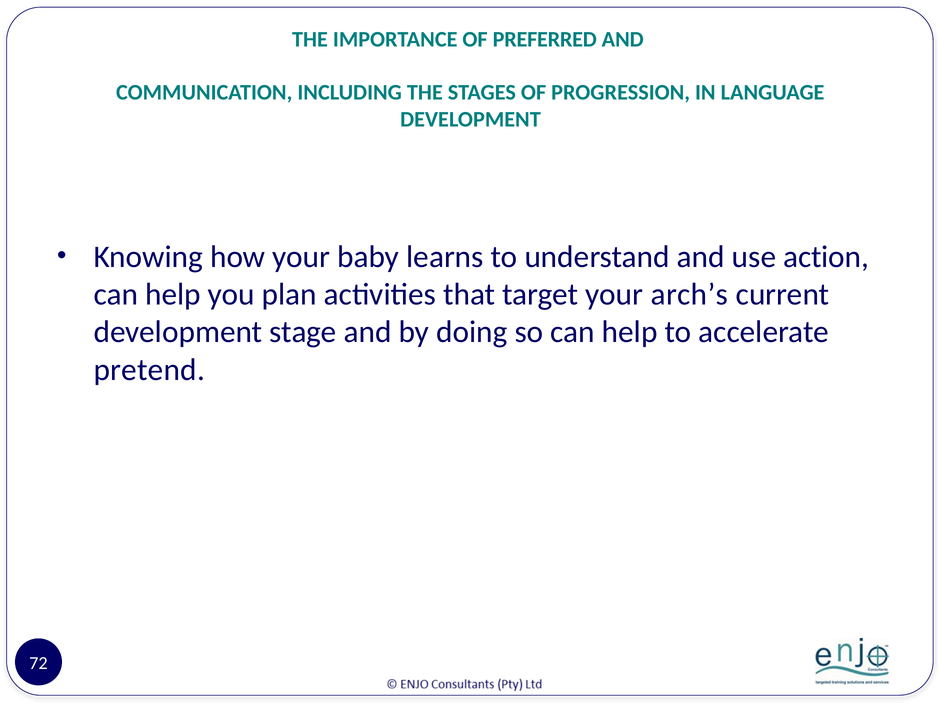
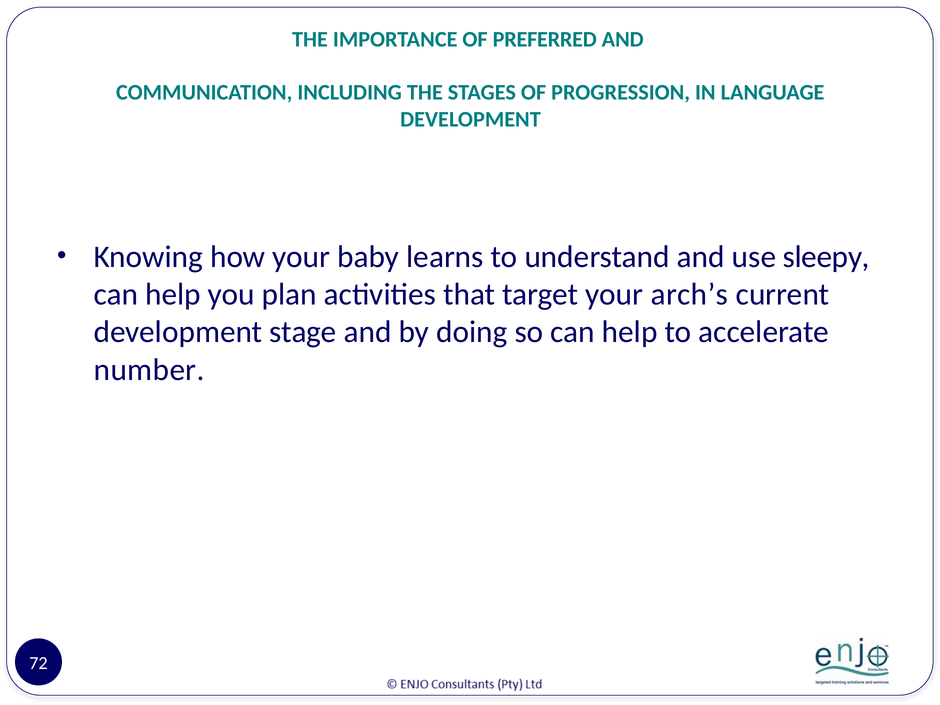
action: action -> sleepy
pretend: pretend -> number
